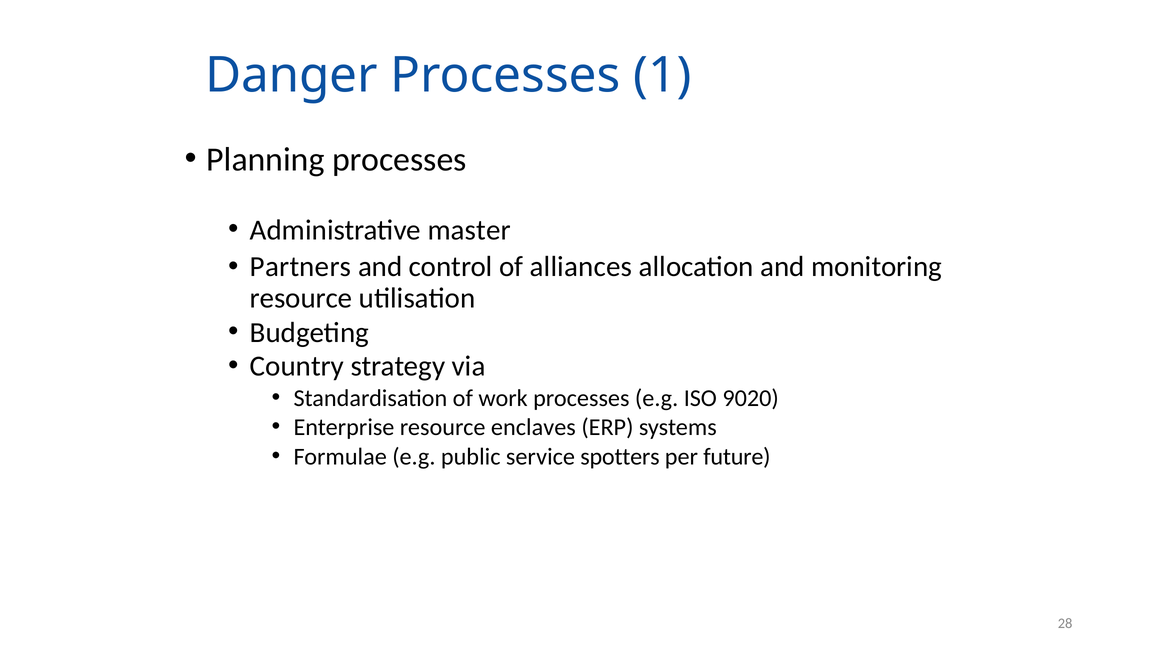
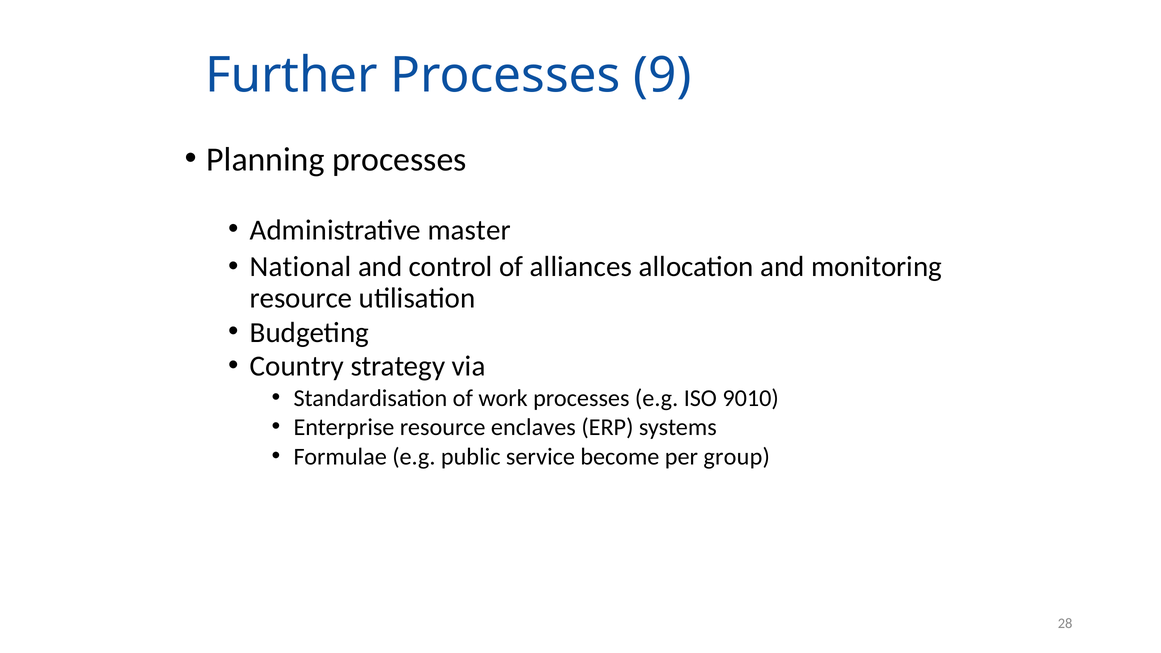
Danger: Danger -> Further
1: 1 -> 9
Partners: Partners -> National
9020: 9020 -> 9010
spotters: spotters -> become
future: future -> group
